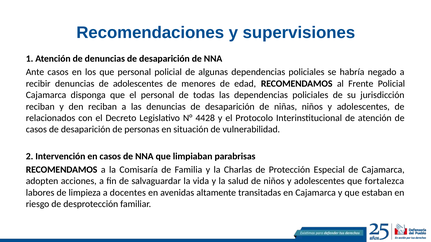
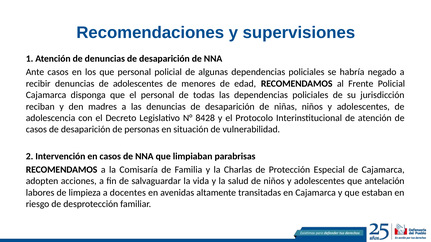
den reciban: reciban -> madres
relacionados: relacionados -> adolescencia
4428: 4428 -> 8428
fortalezca: fortalezca -> antelación
